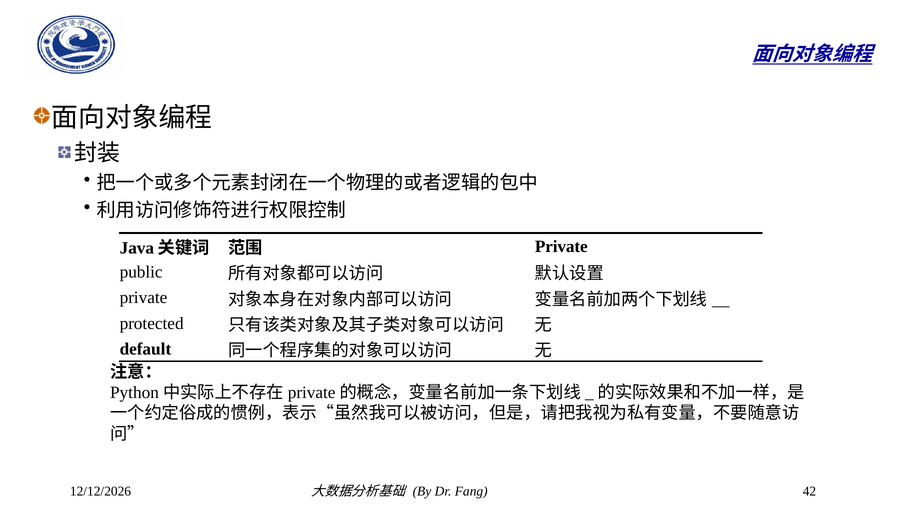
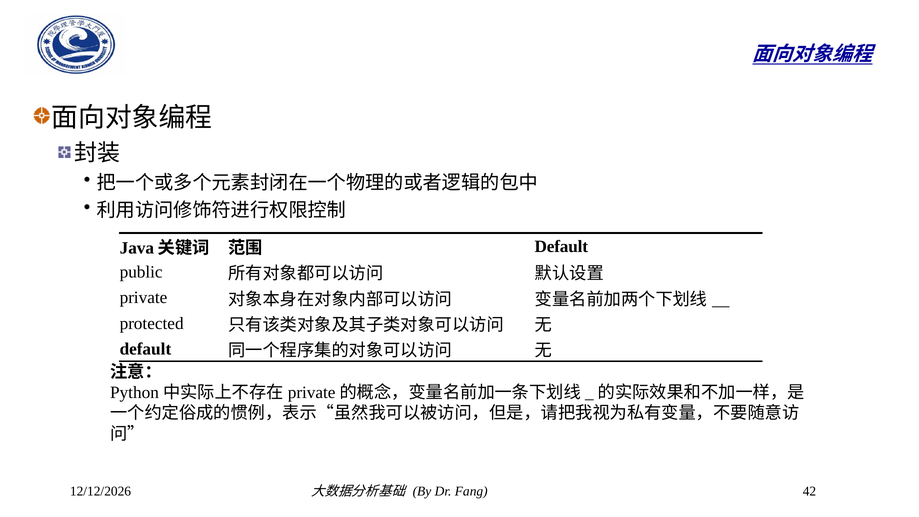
Private at (561, 246): Private -> Default
